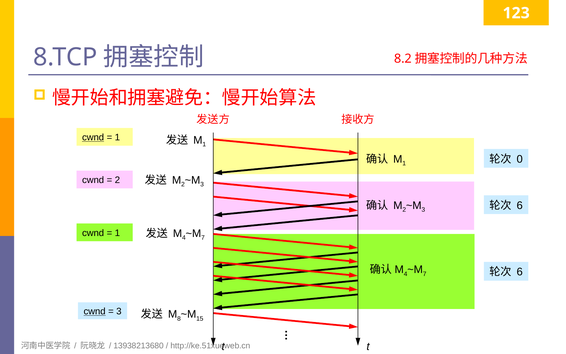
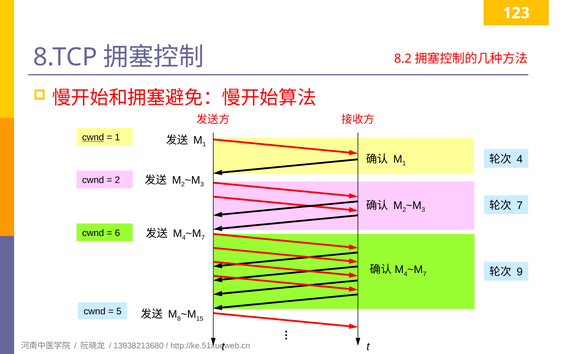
0 at (520, 159): 0 -> 4
6 at (520, 205): 6 -> 7
1 at (117, 233): 1 -> 6
6 at (520, 272): 6 -> 9
cwnd at (95, 311) underline: present -> none
3 at (119, 311): 3 -> 5
